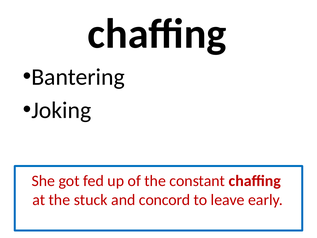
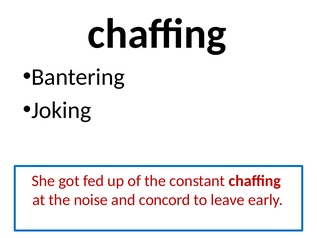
stuck: stuck -> noise
